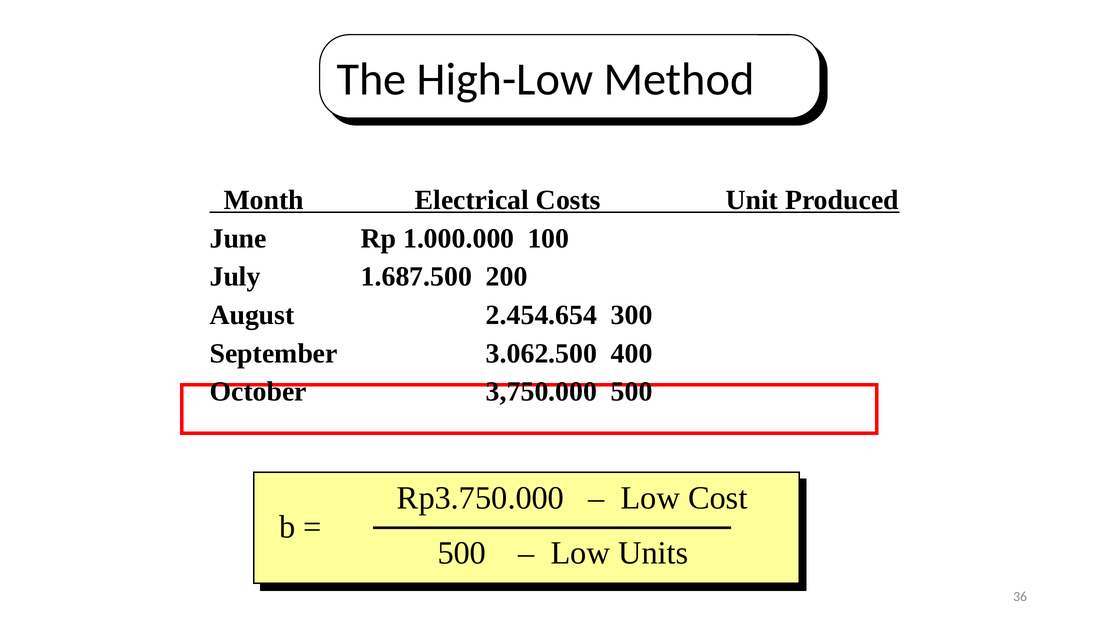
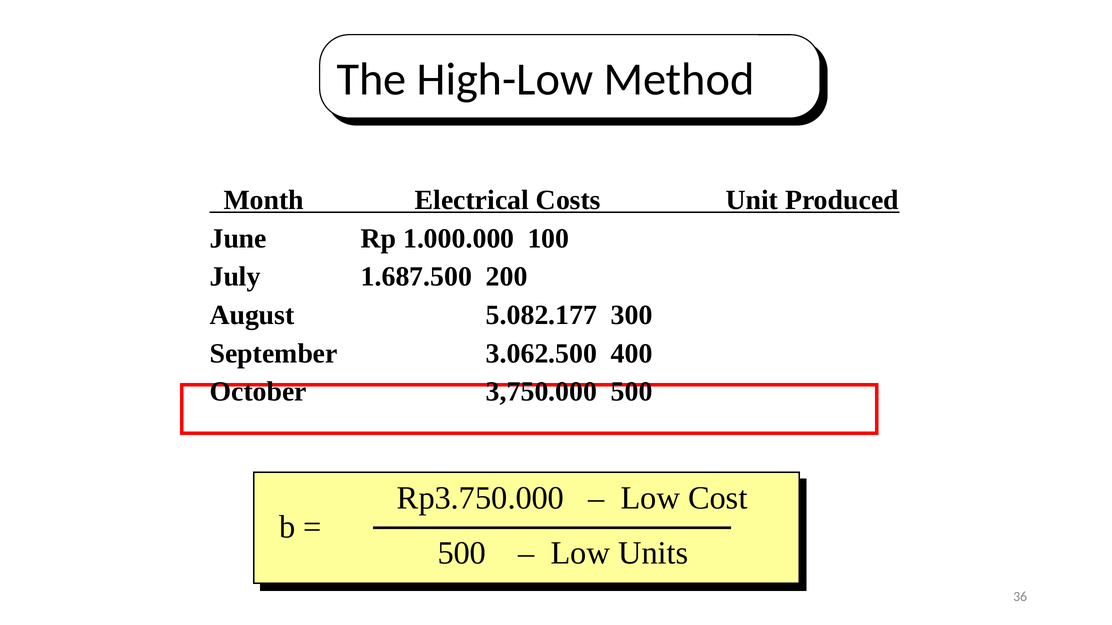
2.454.654: 2.454.654 -> 5.082.177
